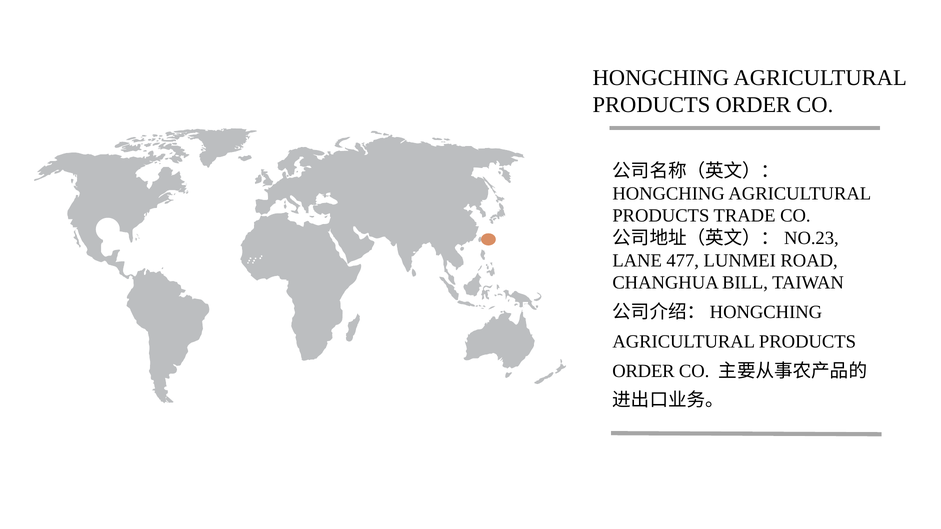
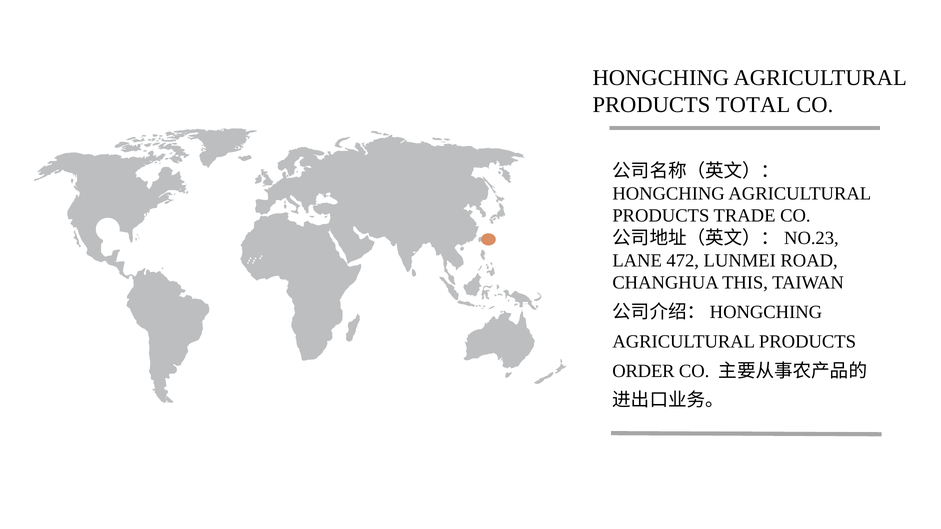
ORDER at (753, 105): ORDER -> TOTAL
477: 477 -> 472
BILL: BILL -> THIS
